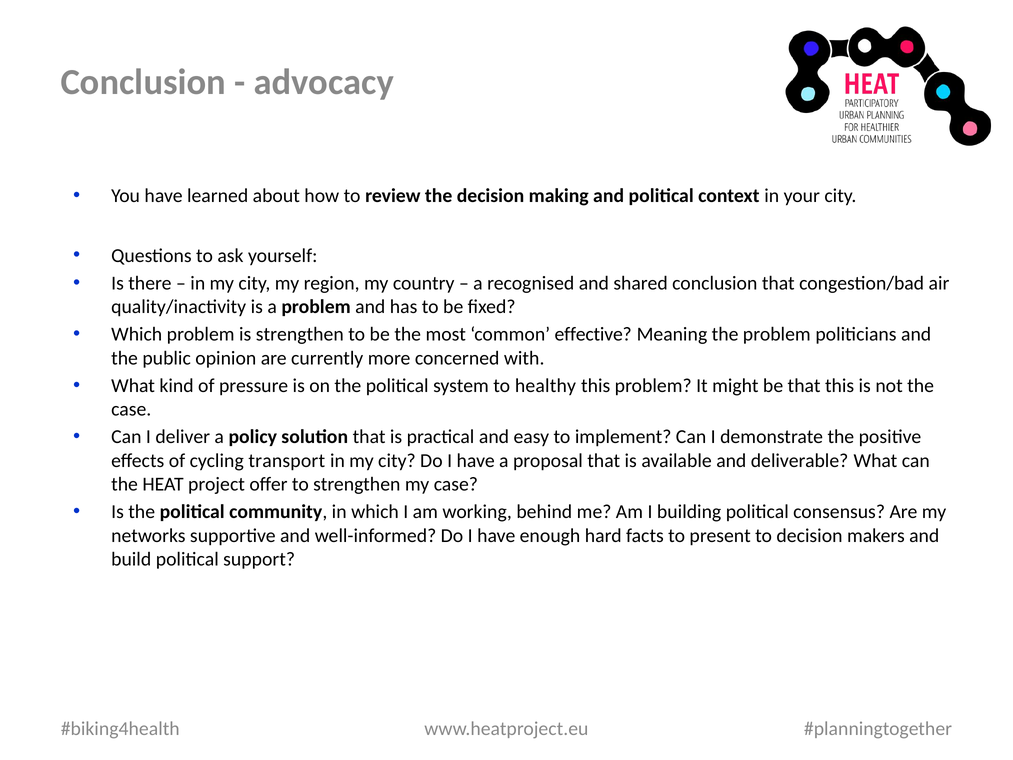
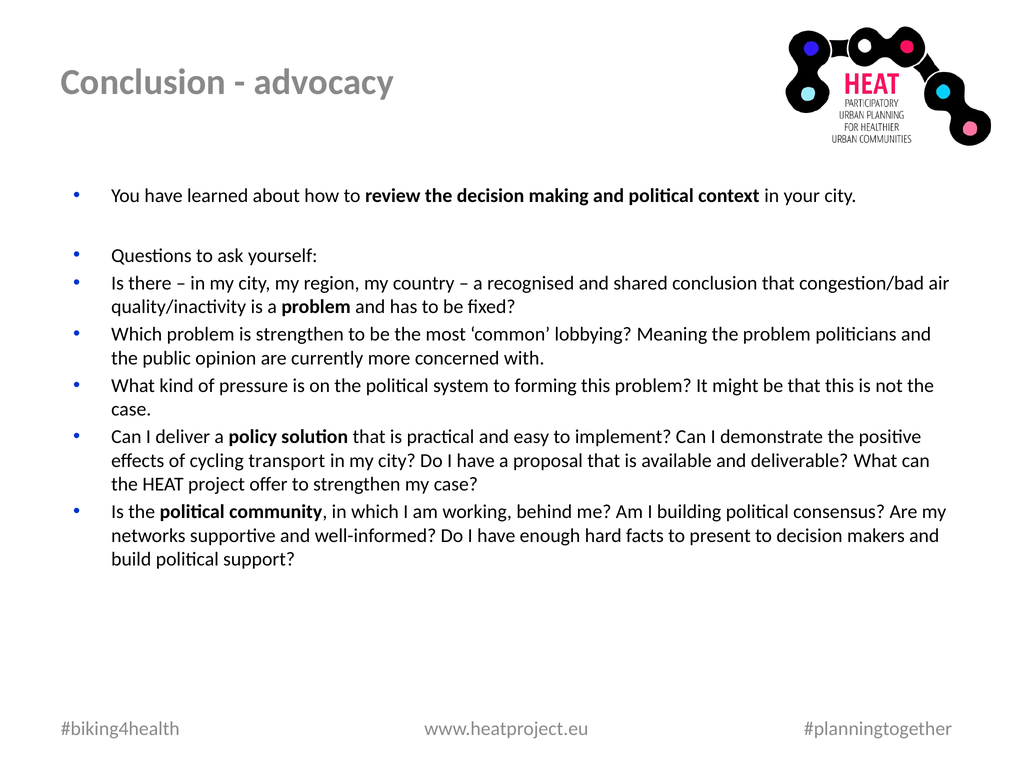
effective: effective -> lobbying
healthy: healthy -> forming
